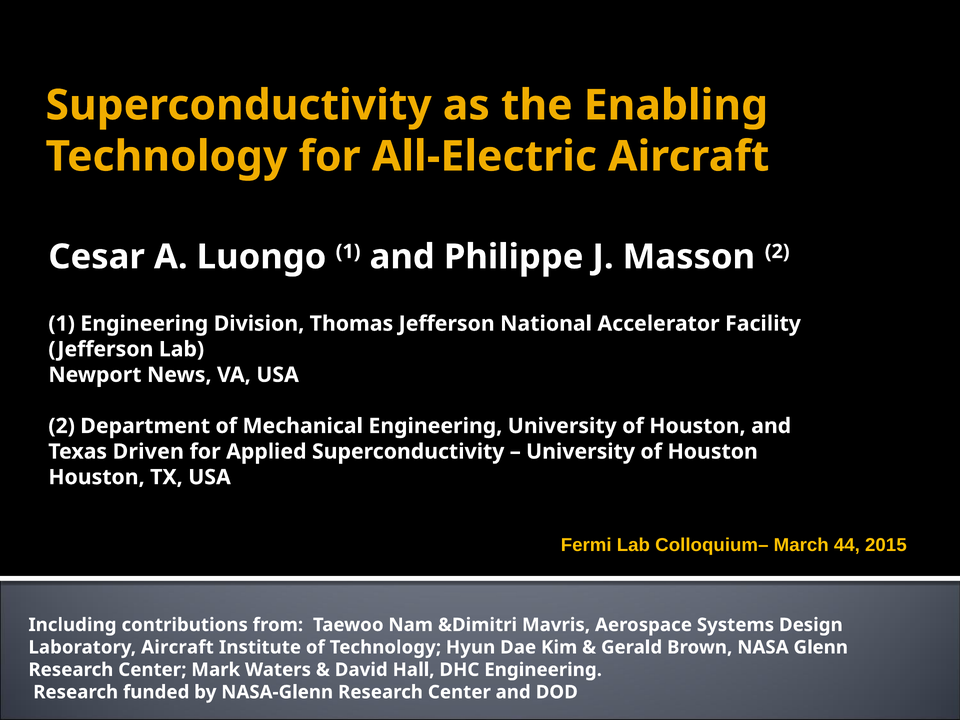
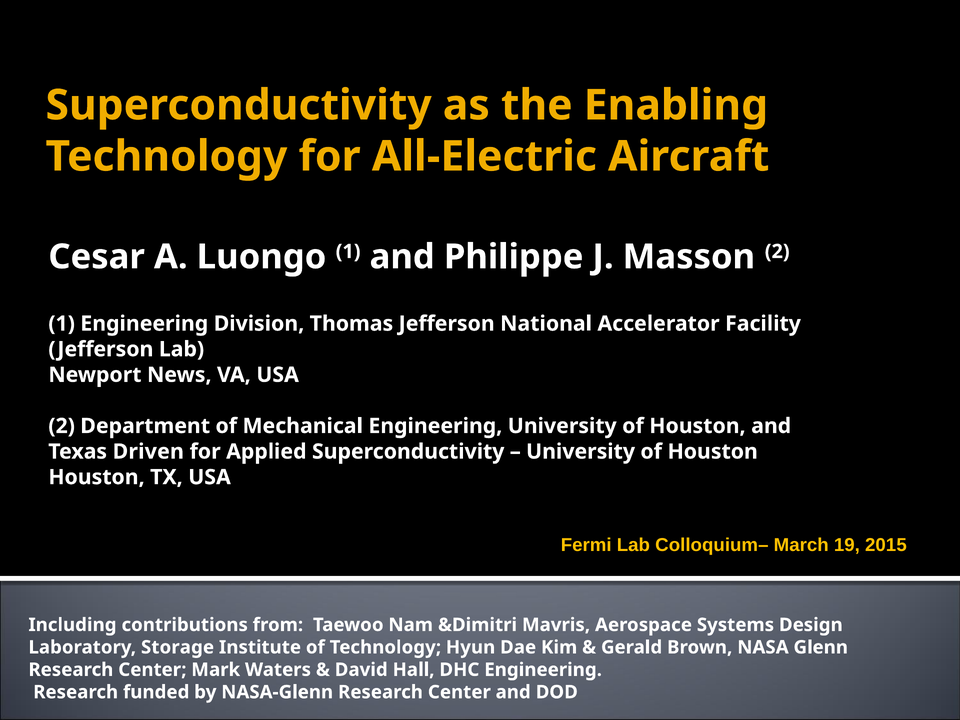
44: 44 -> 19
Laboratory Aircraft: Aircraft -> Storage
